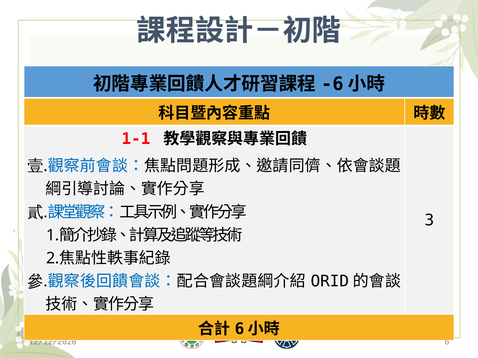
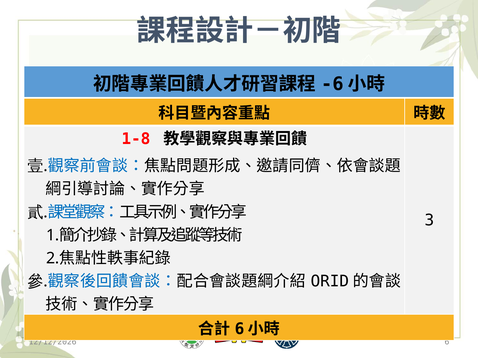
1-1: 1-1 -> 1-8
